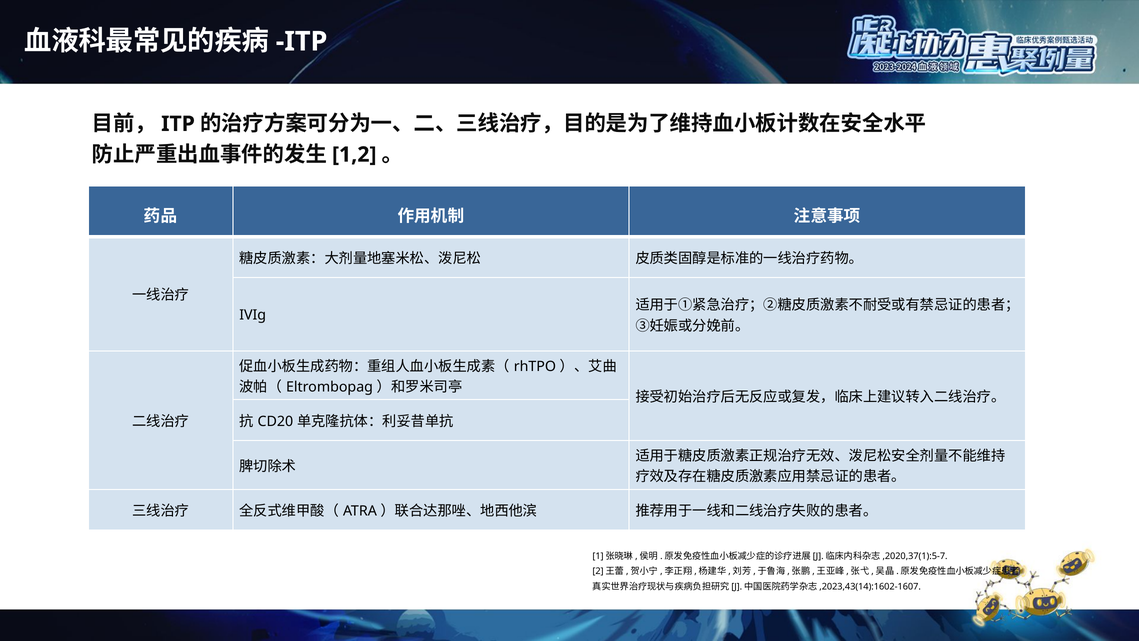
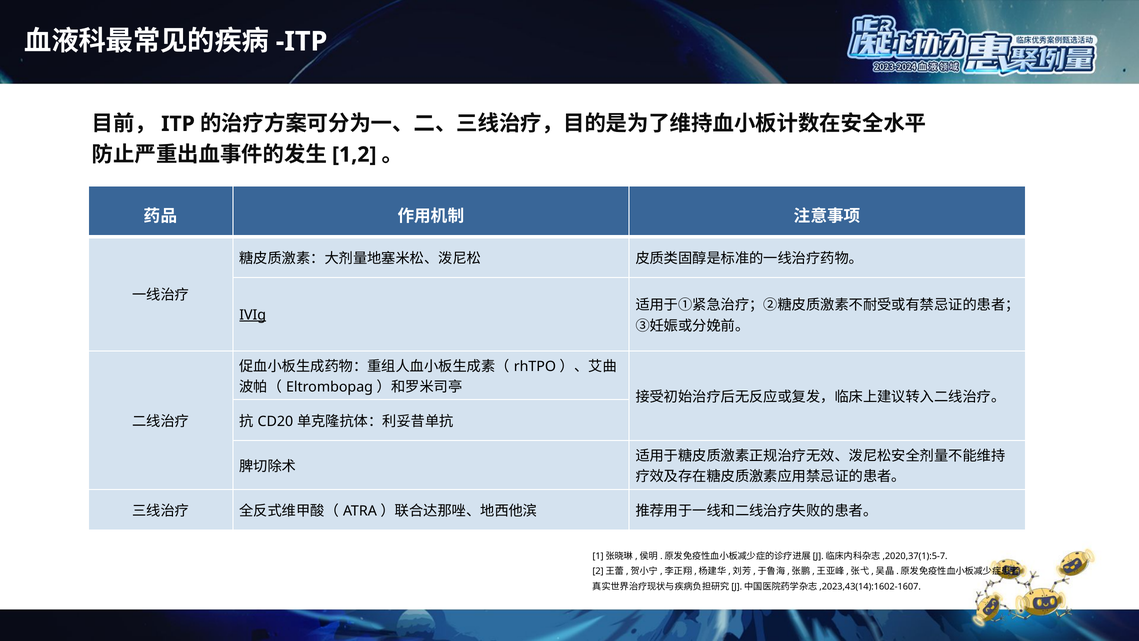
IVIg underline: none -> present
